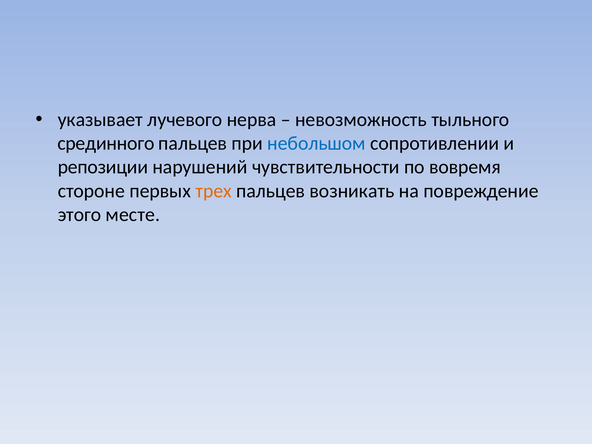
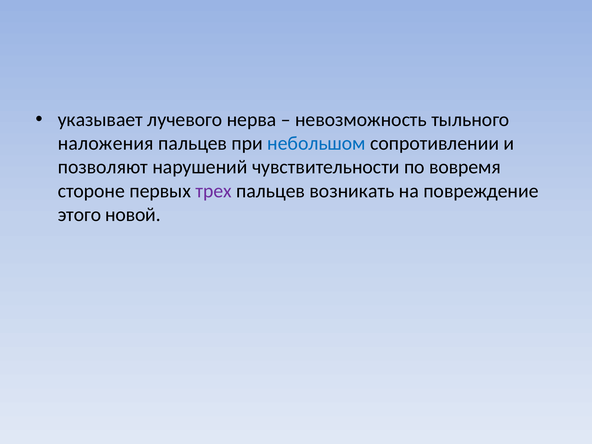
срединного: срединного -> наложения
репозиции: репозиции -> позволяют
трех colour: orange -> purple
месте: месте -> новой
